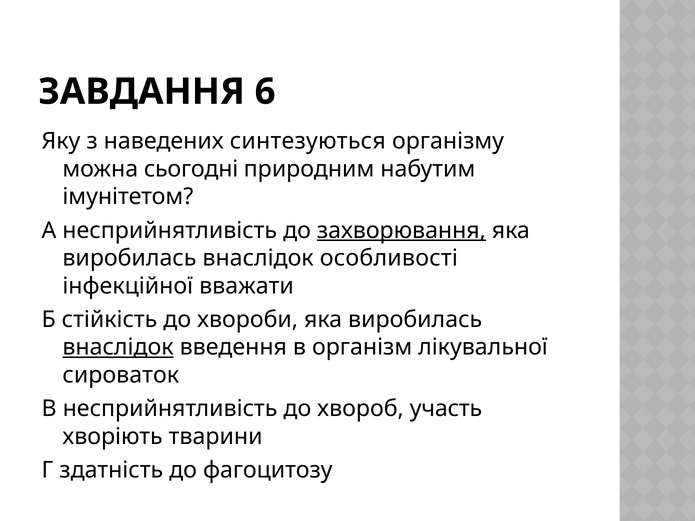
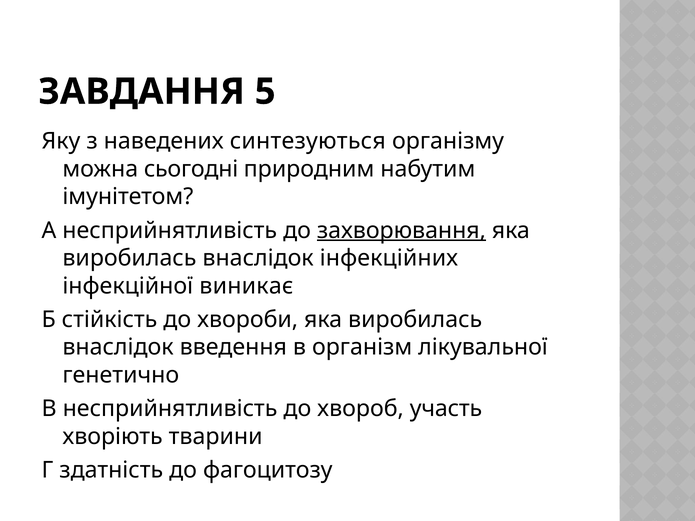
6: 6 -> 5
особливості: особливості -> інфекційних
вважати: вважати -> виникає
внаслідок at (118, 347) underline: present -> none
сироваток: сироваток -> генетично
